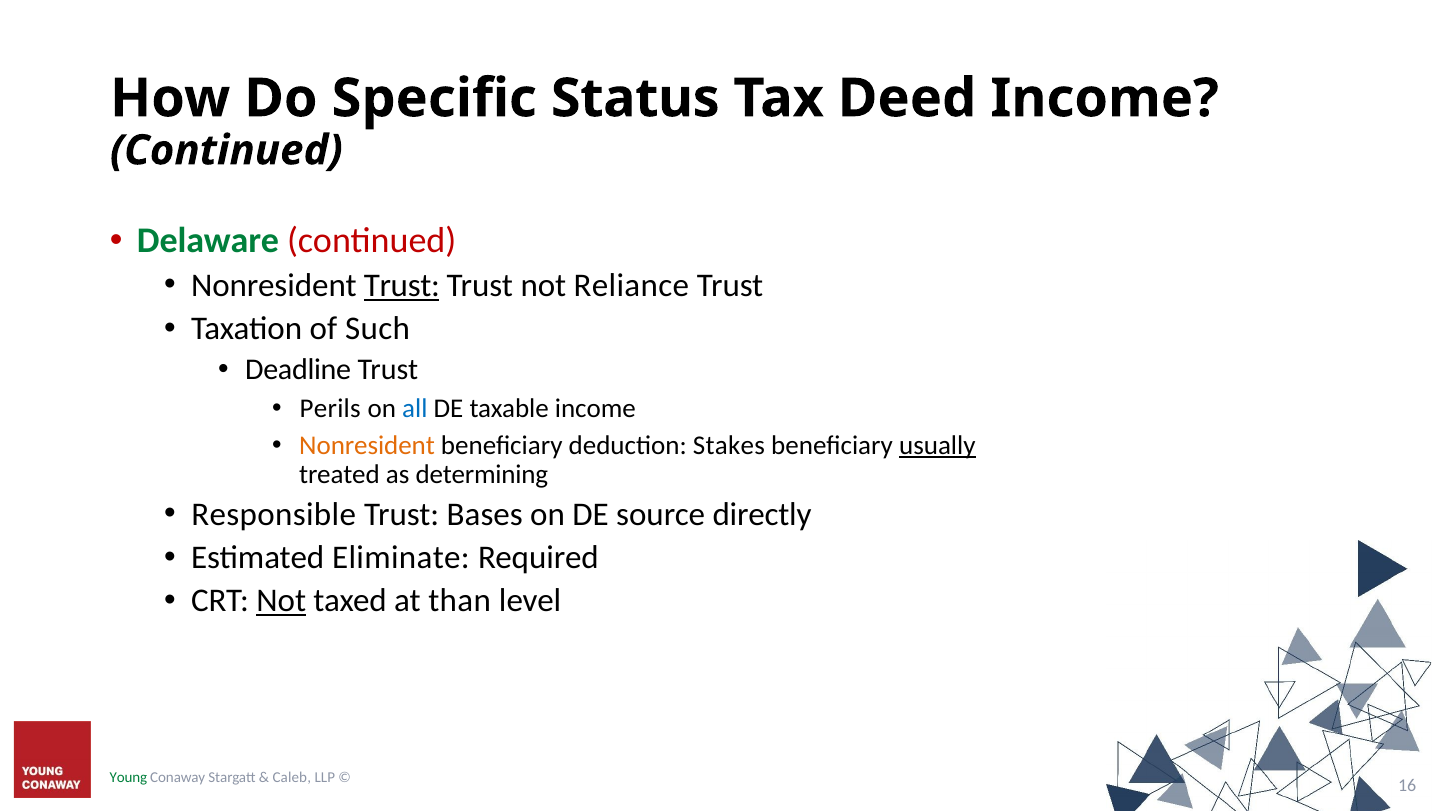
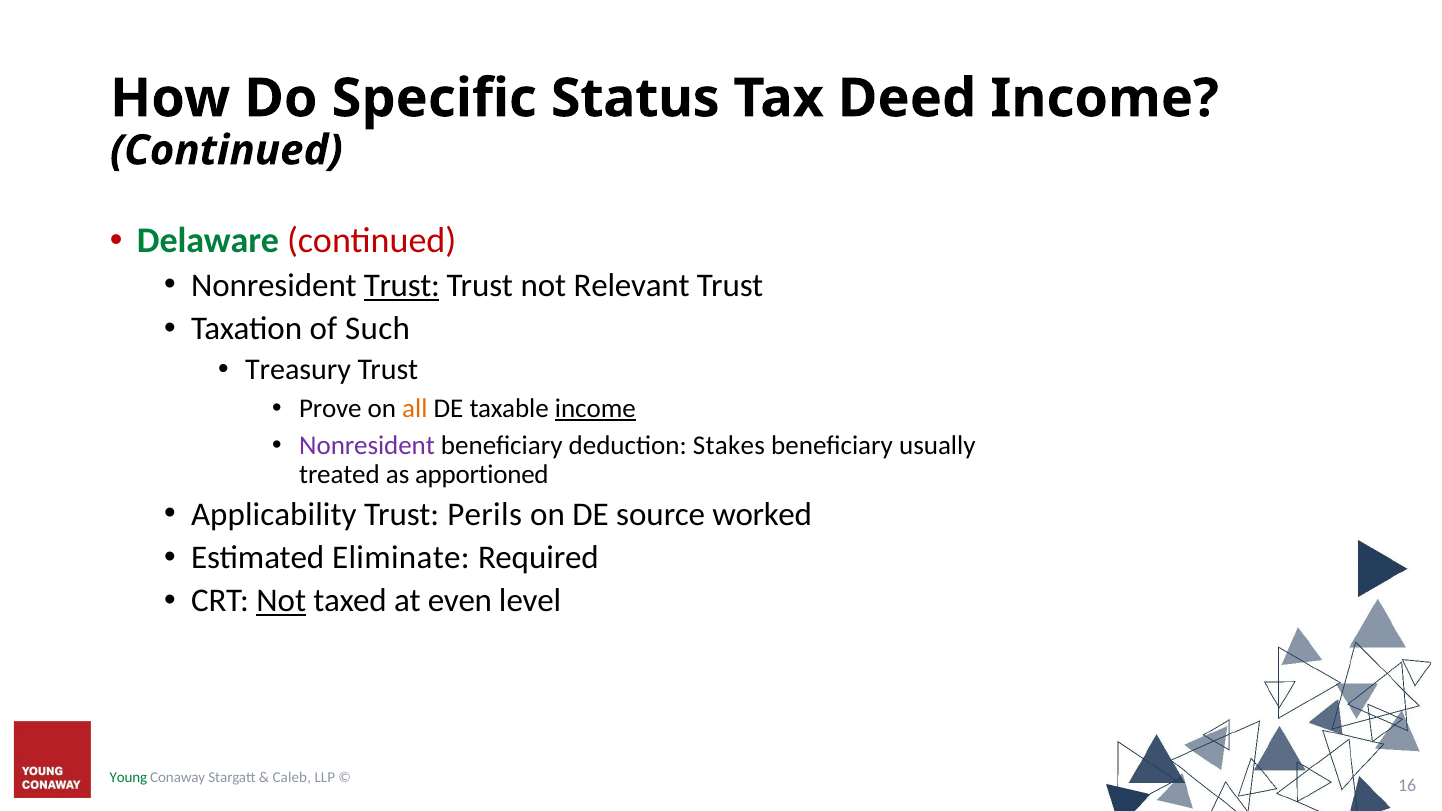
Reliance: Reliance -> Relevant
Deadline: Deadline -> Treasury
Perils: Perils -> Prove
all colour: blue -> orange
income at (595, 408) underline: none -> present
Nonresident at (367, 445) colour: orange -> purple
usually underline: present -> none
determining: determining -> apportioned
Responsible: Responsible -> Applicability
Bases: Bases -> Perils
directly: directly -> worked
than: than -> even
